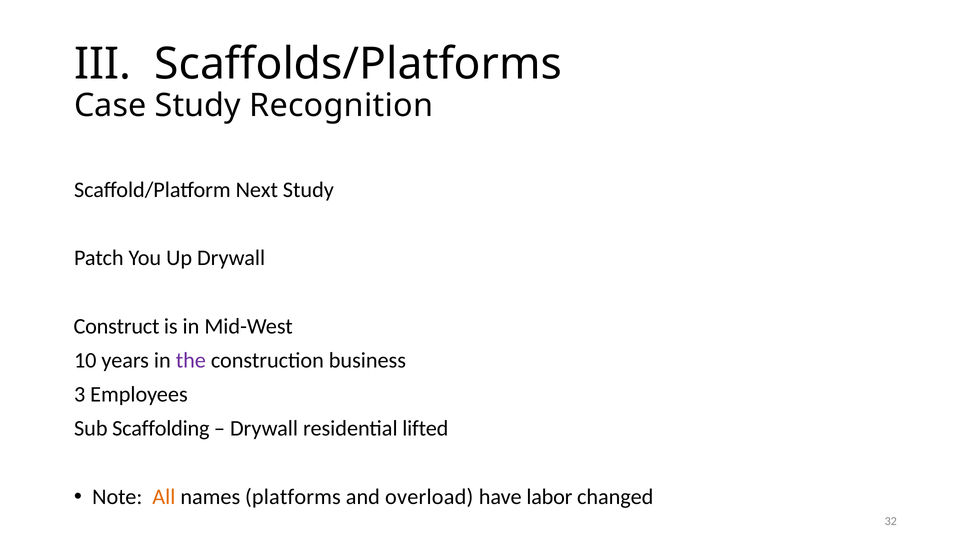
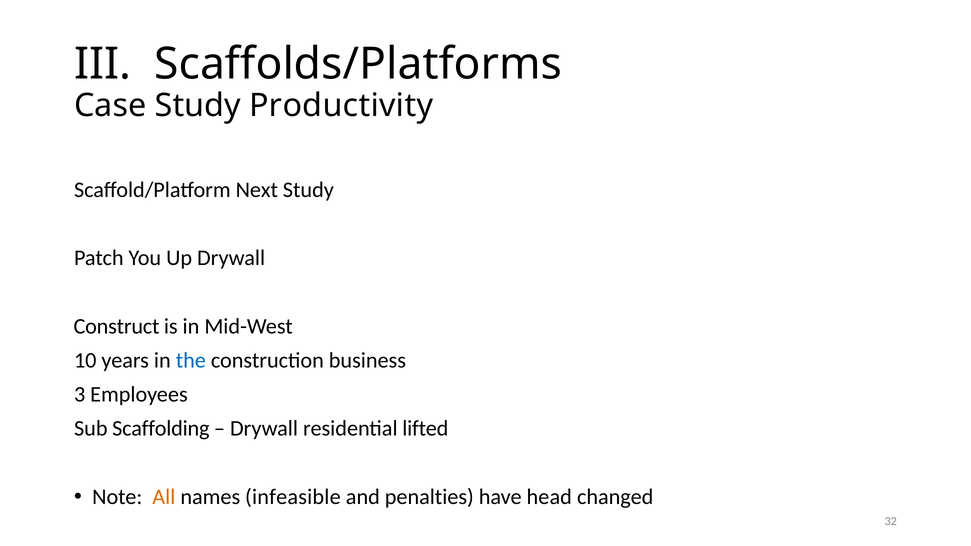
Recognition: Recognition -> Productivity
the colour: purple -> blue
platforms: platforms -> infeasible
overload: overload -> penalties
labor: labor -> head
